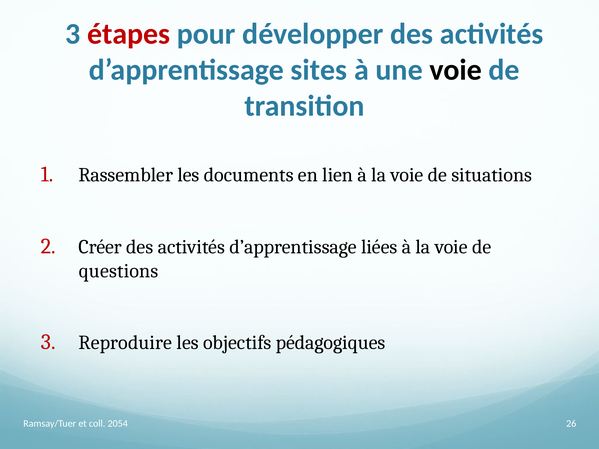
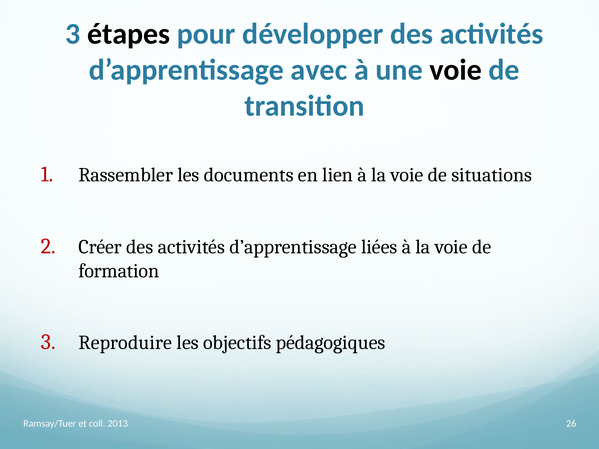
étapes colour: red -> black
sites: sites -> avec
questions: questions -> formation
2054: 2054 -> 2013
